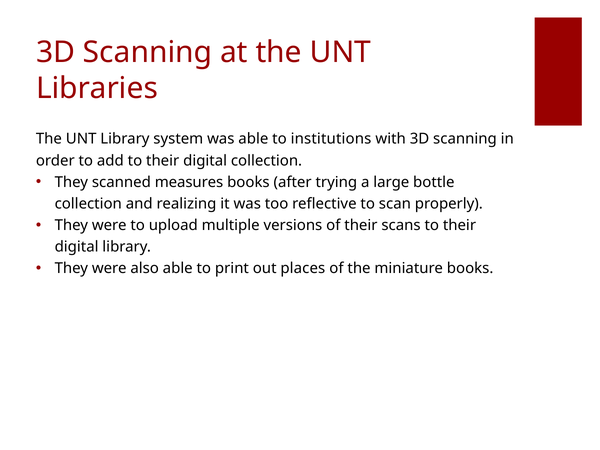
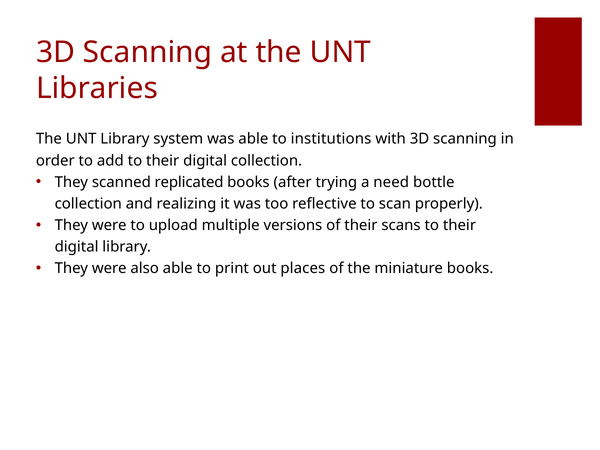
measures: measures -> replicated
large: large -> need
